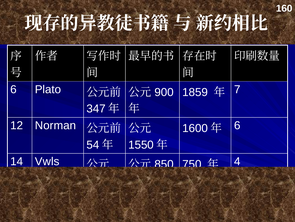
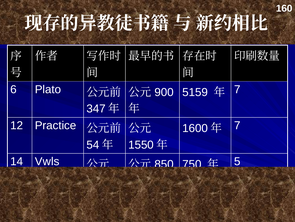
1859: 1859 -> 5159
Norman: Norman -> Practice
6 at (237, 125): 6 -> 7
4: 4 -> 5
